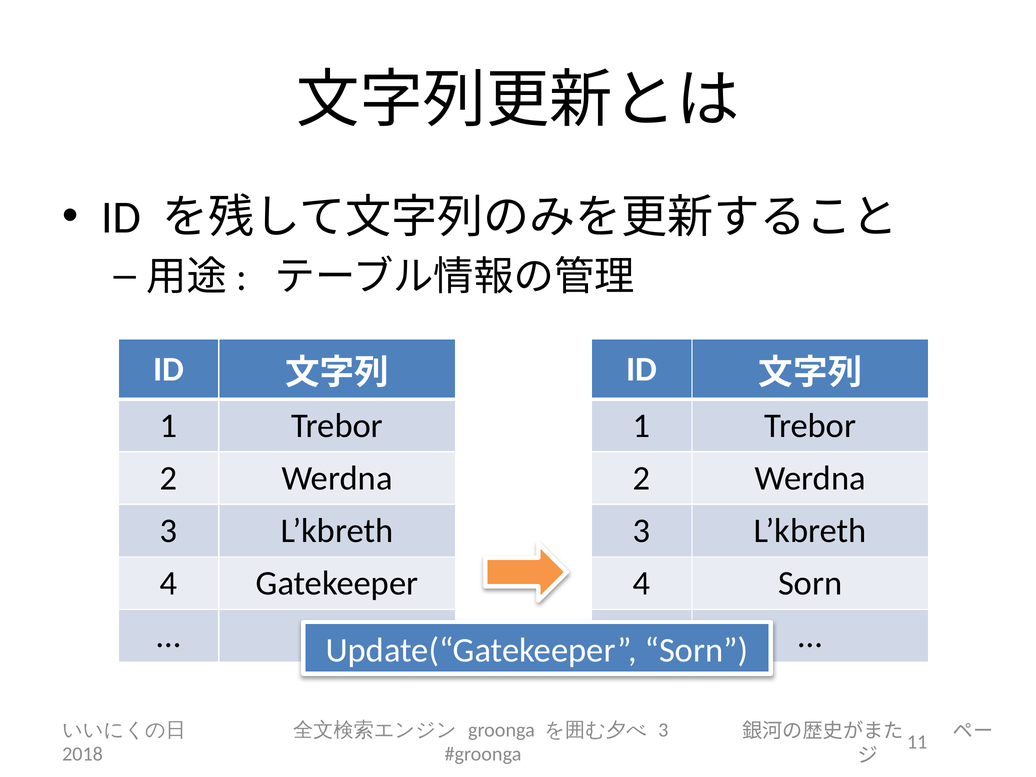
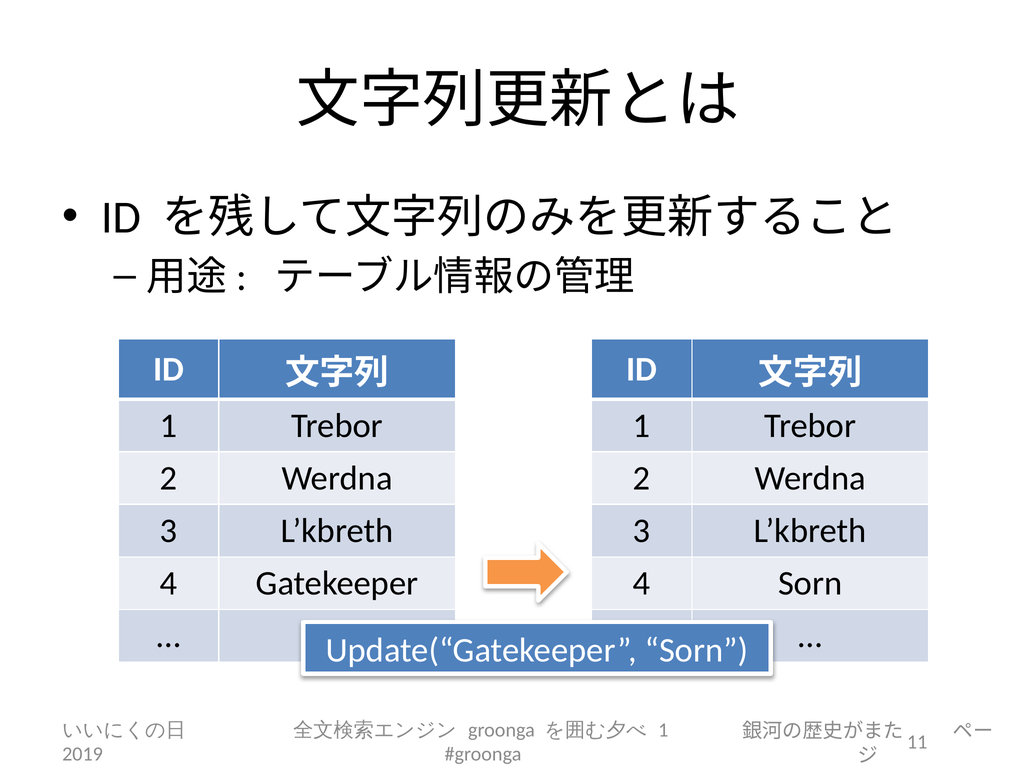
3 at (663, 730): 3 -> 1
2018: 2018 -> 2019
